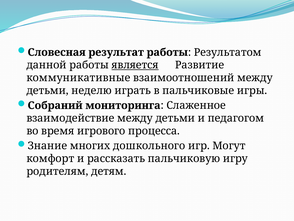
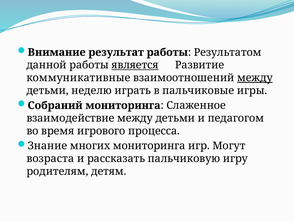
Словесная: Словесная -> Внимание
между at (255, 78) underline: none -> present
многих дошкольного: дошкольного -> мониторинга
комфорт: комфорт -> возраста
